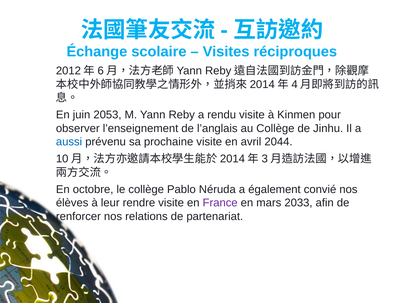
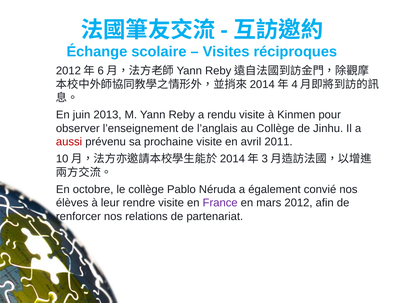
2053: 2053 -> 2013
aussi colour: blue -> red
2044: 2044 -> 2011
2033: 2033 -> 2012
